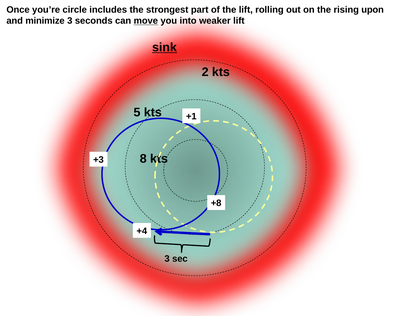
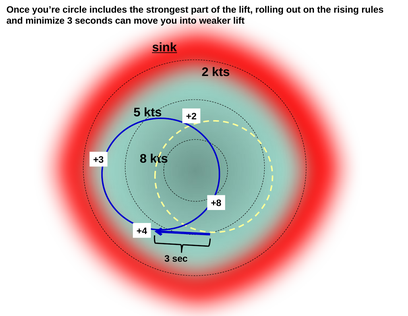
upon: upon -> rules
move underline: present -> none
+1: +1 -> +2
